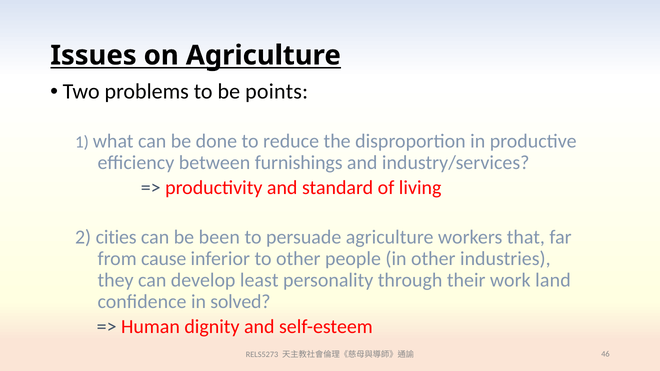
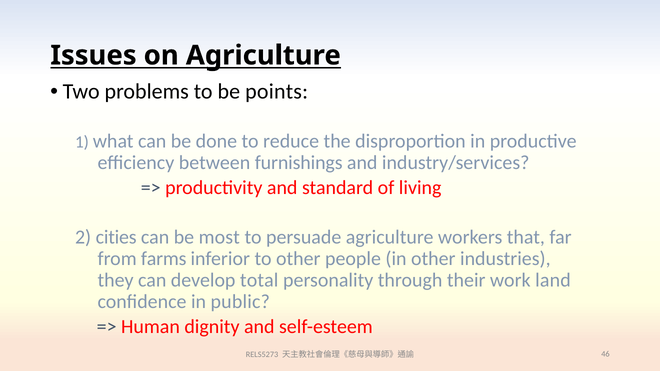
been: been -> most
cause: cause -> farms
least: least -> total
solved: solved -> public
